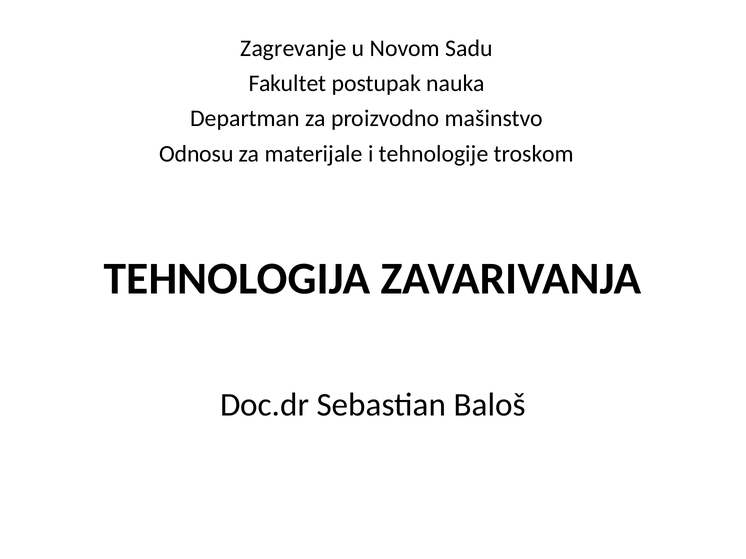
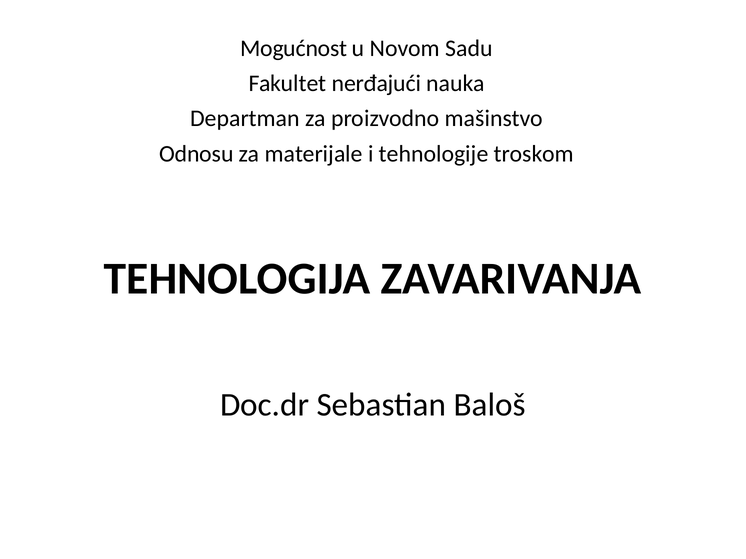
Zagrevanje: Zagrevanje -> Mogućnost
postupak: postupak -> nerđajući
